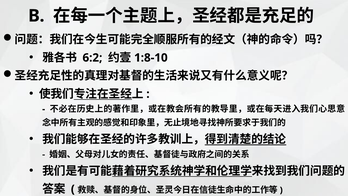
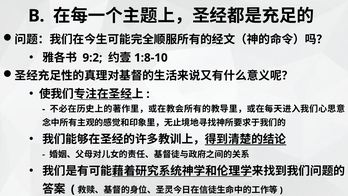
6:2: 6:2 -> 9:2
